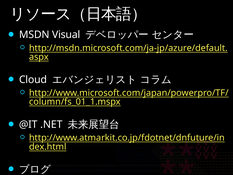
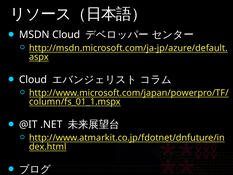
MSDN Visual: Visual -> Cloud
